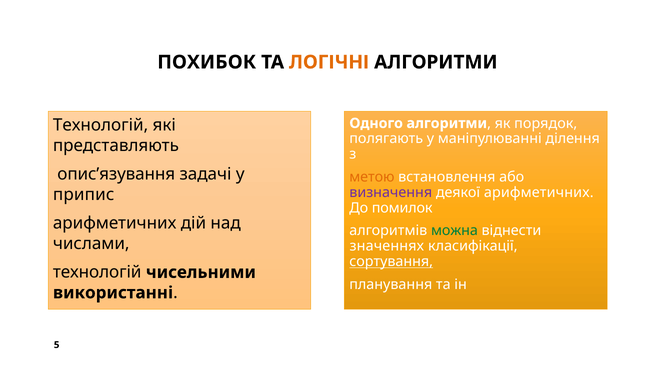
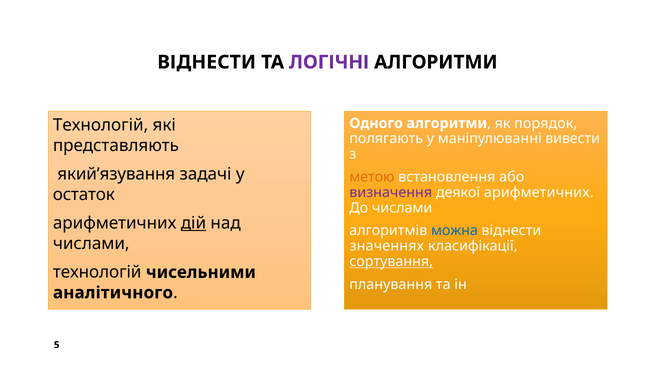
ПОХИБОК at (207, 62): ПОХИБОК -> ВІДНЕСТИ
ЛОГІЧНІ colour: orange -> purple
ділення: ділення -> вивести
опис’язування: опис’язування -> який’язування
припис: припис -> остаток
До помилок: помилок -> числами
дій underline: none -> present
можна colour: green -> blue
використанні: використанні -> аналітичного
